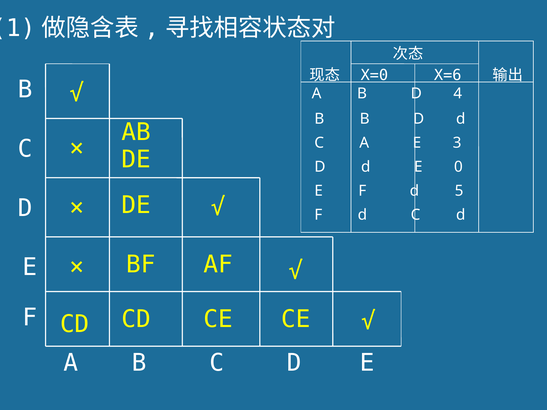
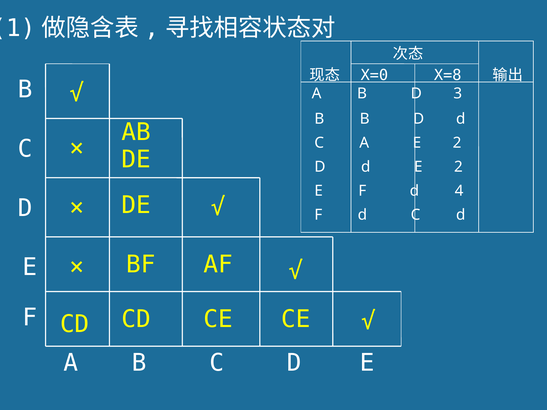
X=6: X=6 -> X=8
4: 4 -> 3
A E 3: 3 -> 2
d E 0: 0 -> 2
5: 5 -> 4
